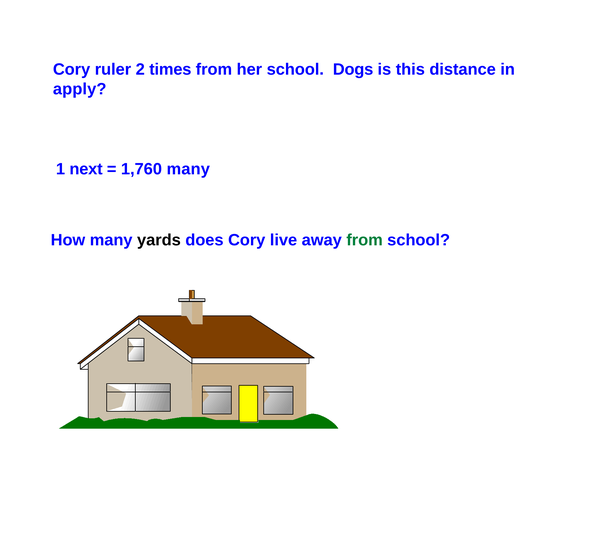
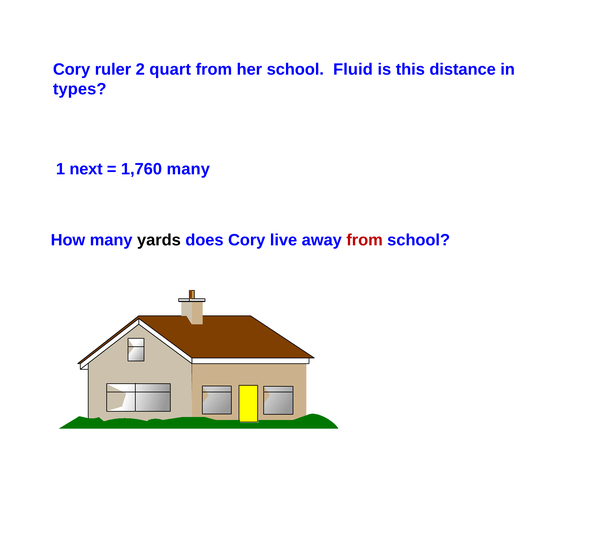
times: times -> quart
Dogs: Dogs -> Fluid
apply: apply -> types
from at (365, 240) colour: green -> red
